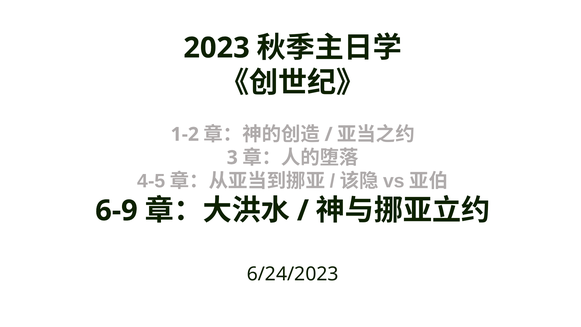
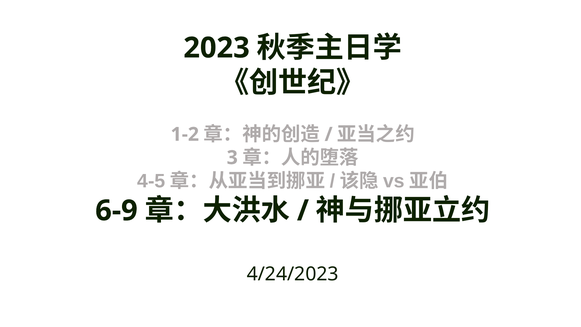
6/24/2023: 6/24/2023 -> 4/24/2023
